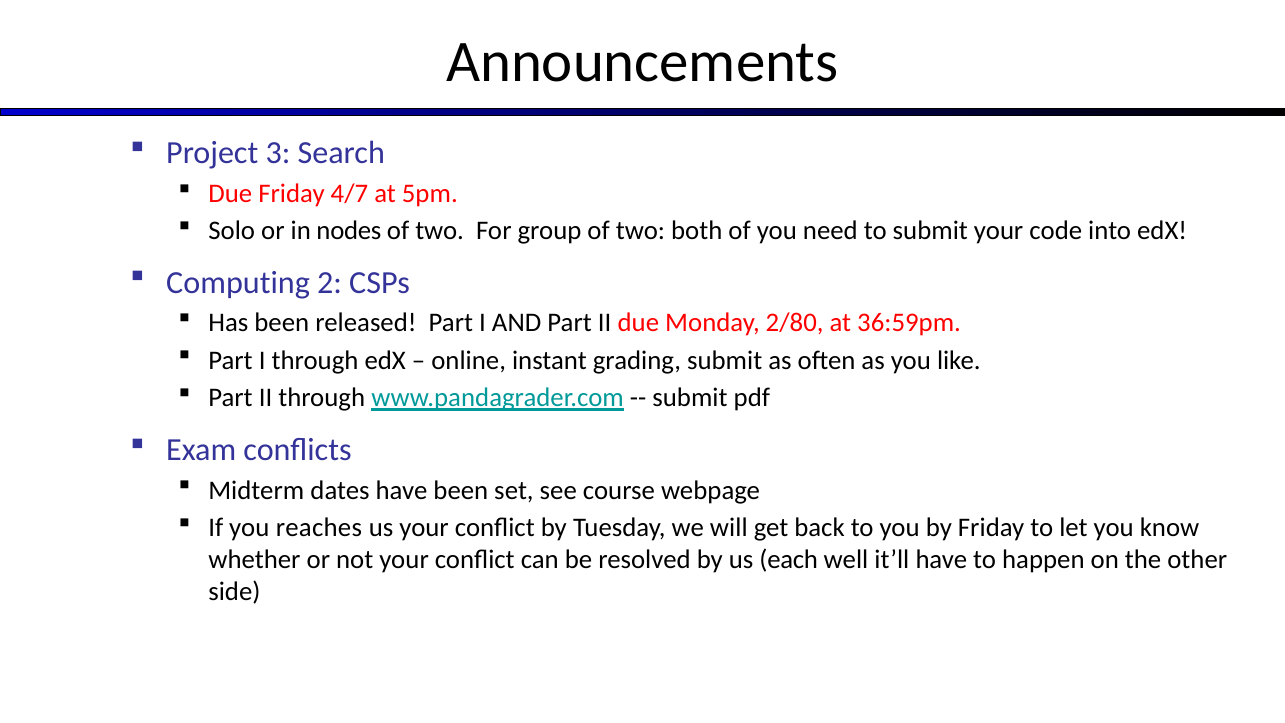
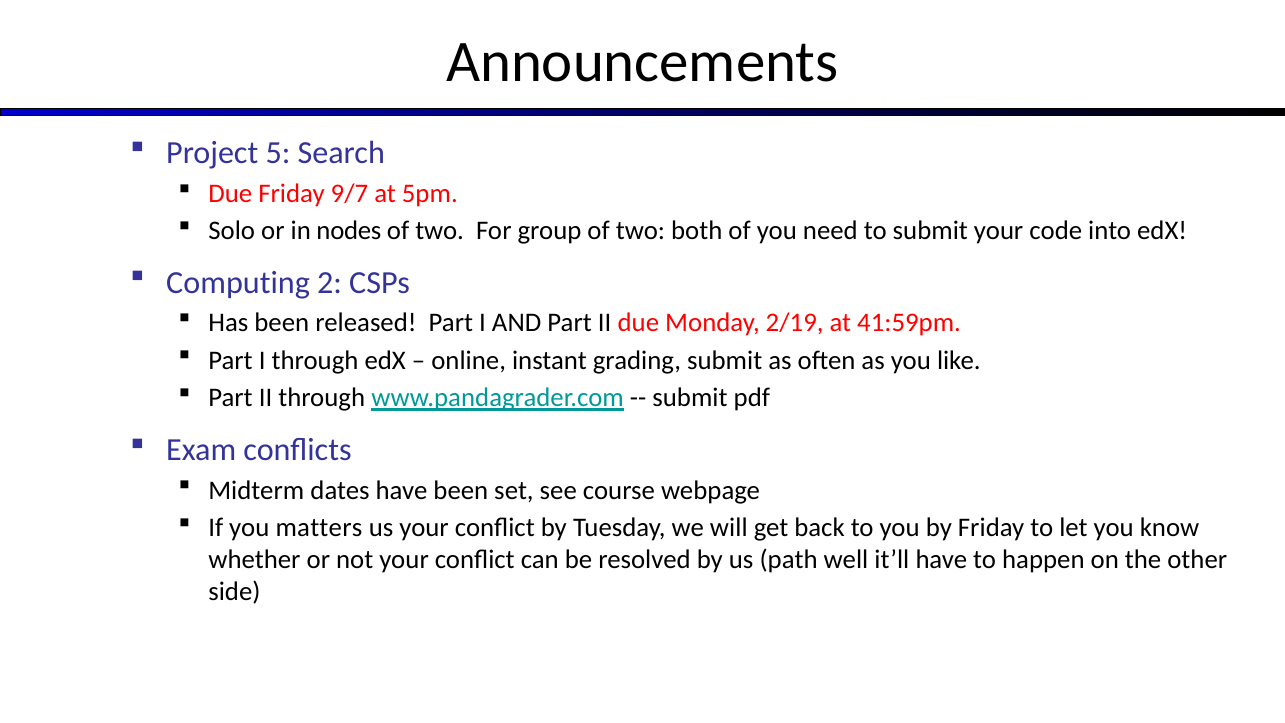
3: 3 -> 5
4/7: 4/7 -> 9/7
2/80: 2/80 -> 2/19
36:59pm: 36:59pm -> 41:59pm
reaches: reaches -> matters
each: each -> path
